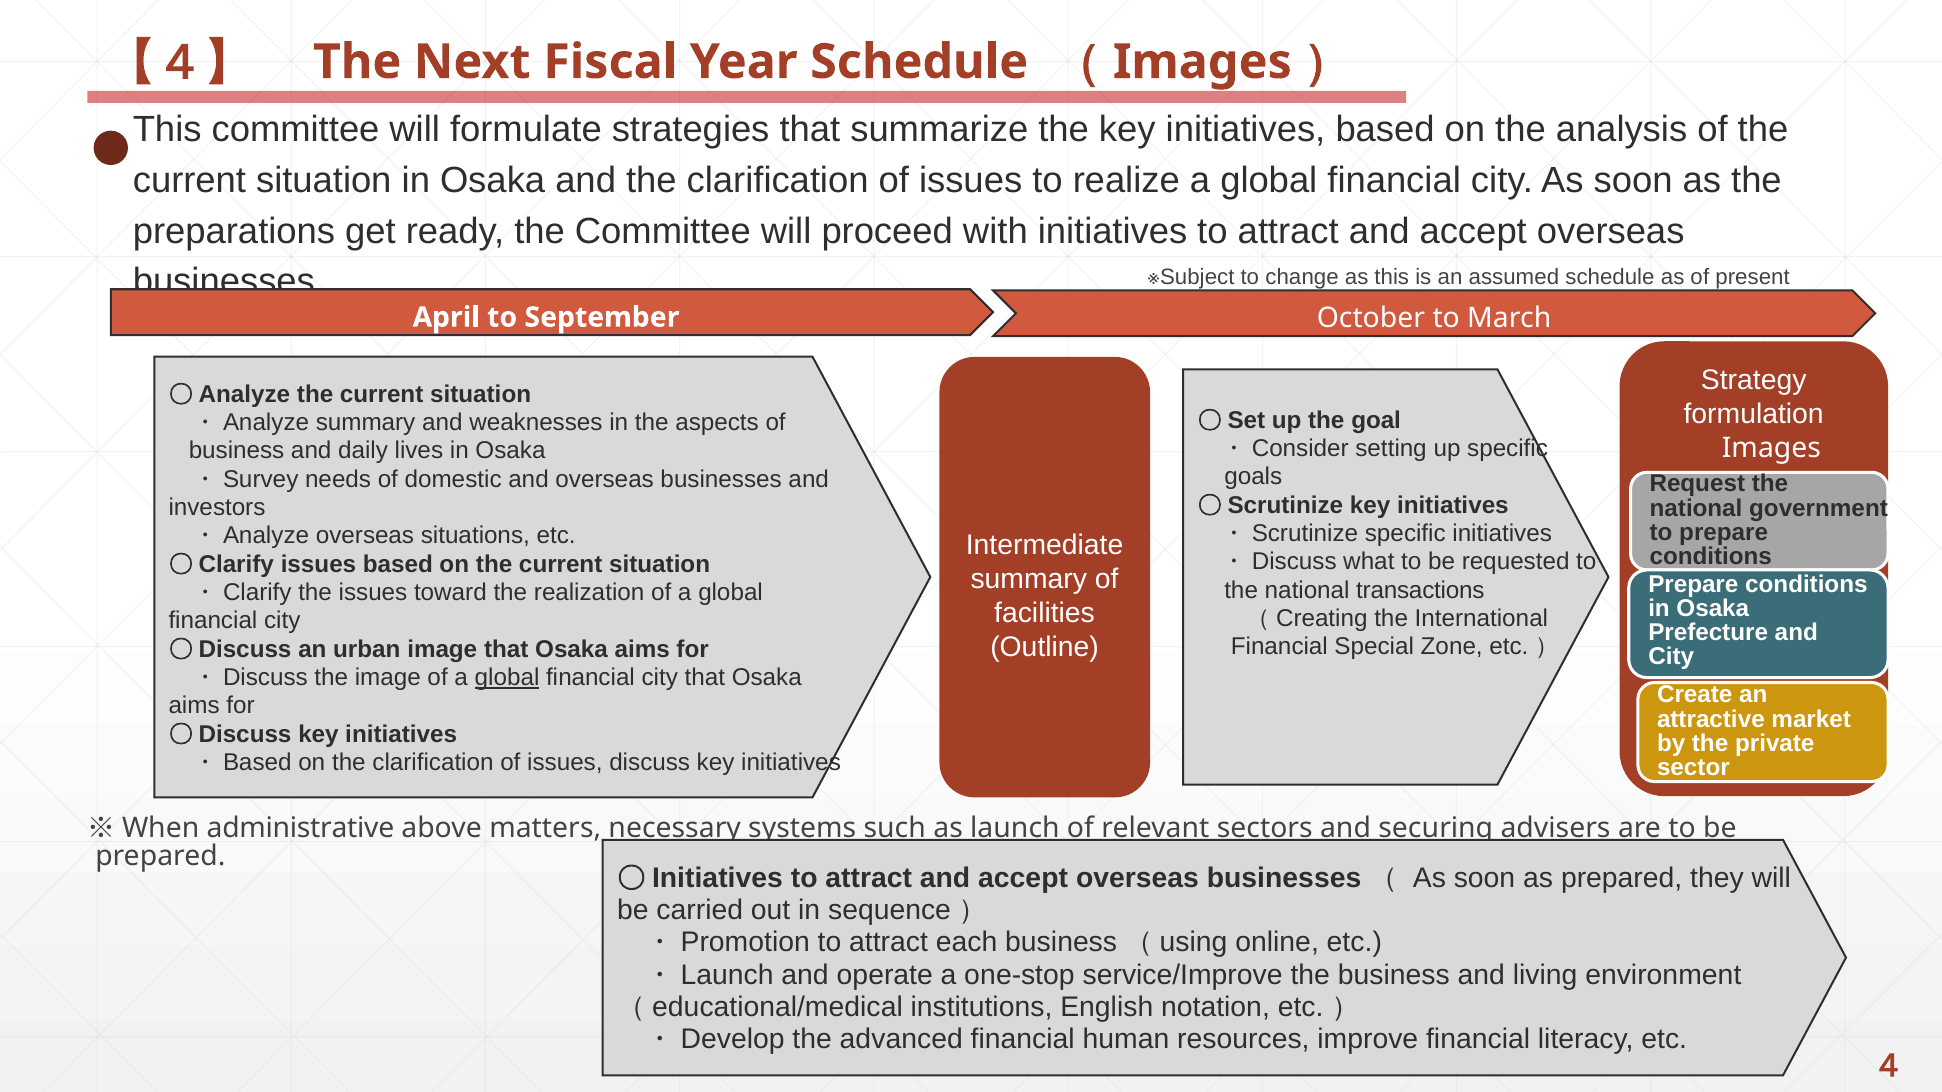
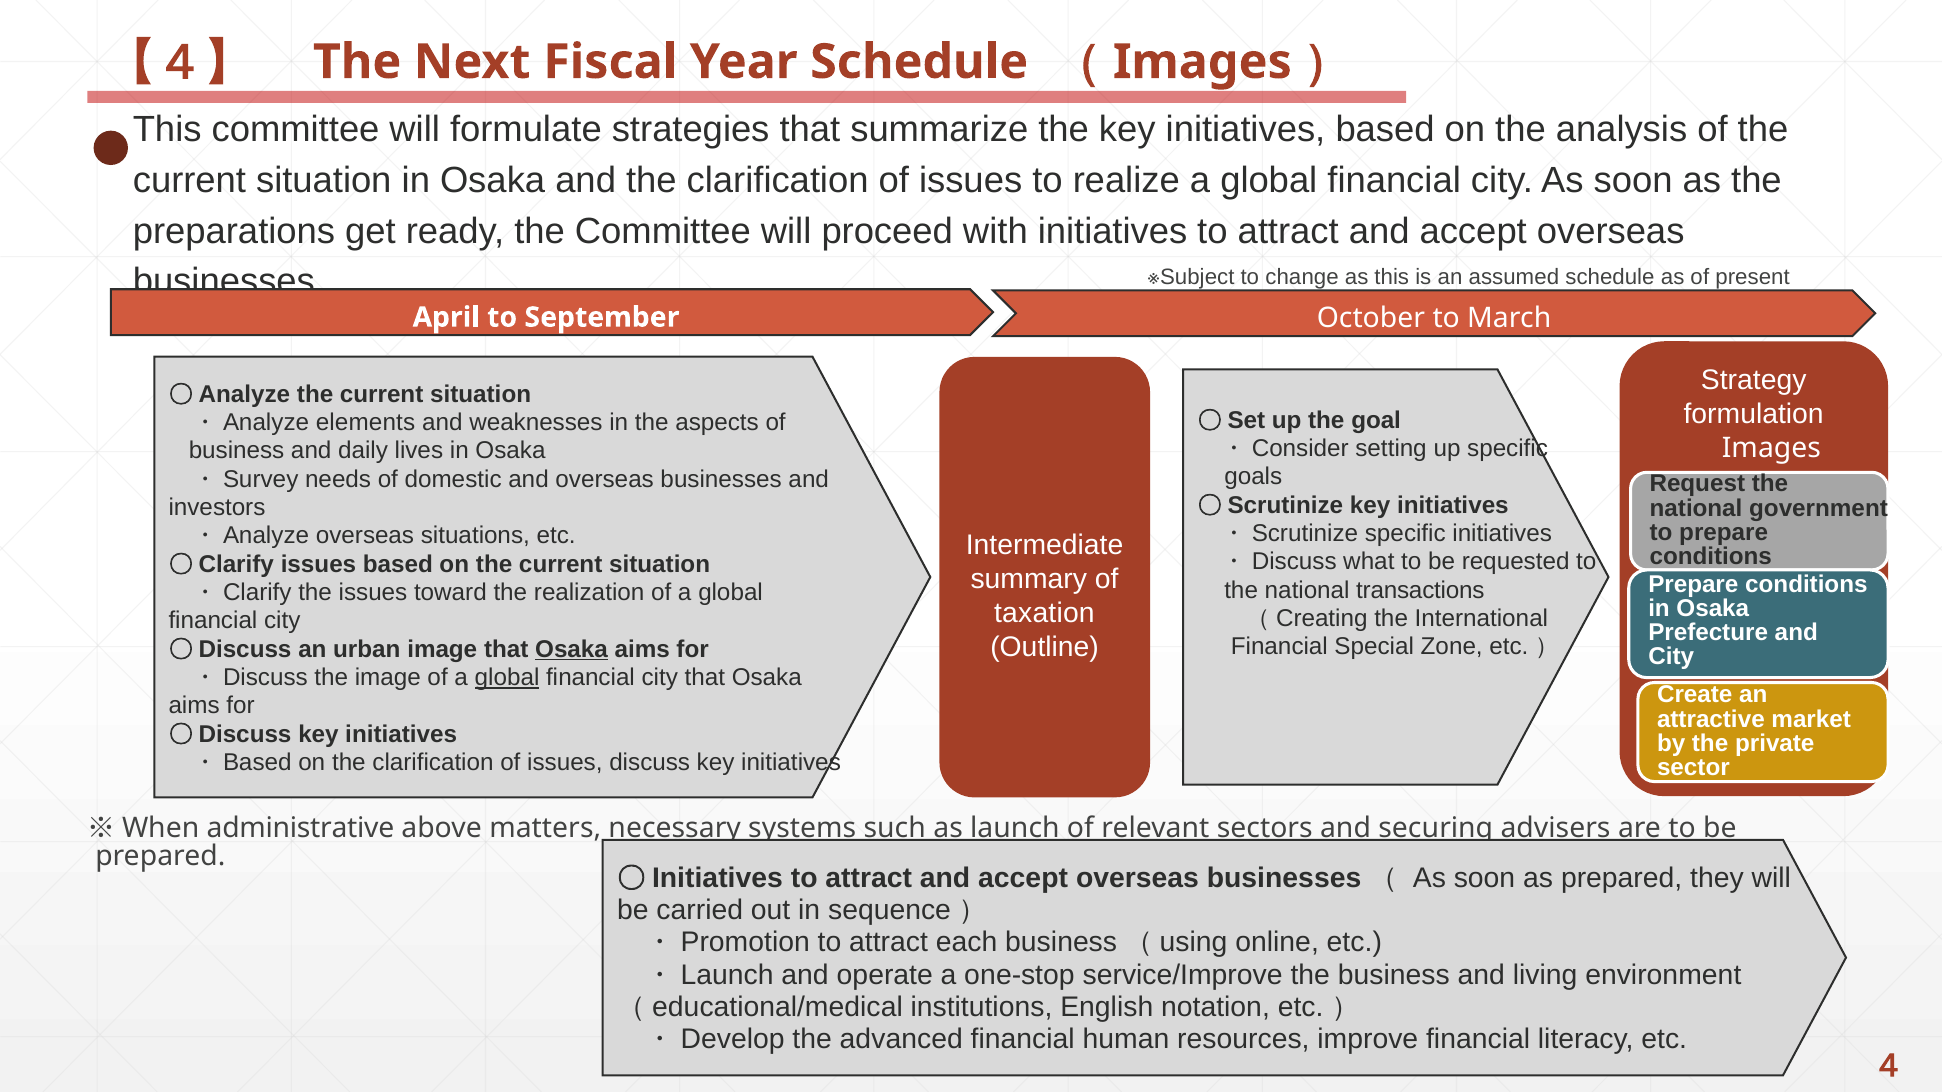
summary at (366, 423): summary -> elements
facilities: facilities -> taxation
Osaka at (572, 649) underline: none -> present
